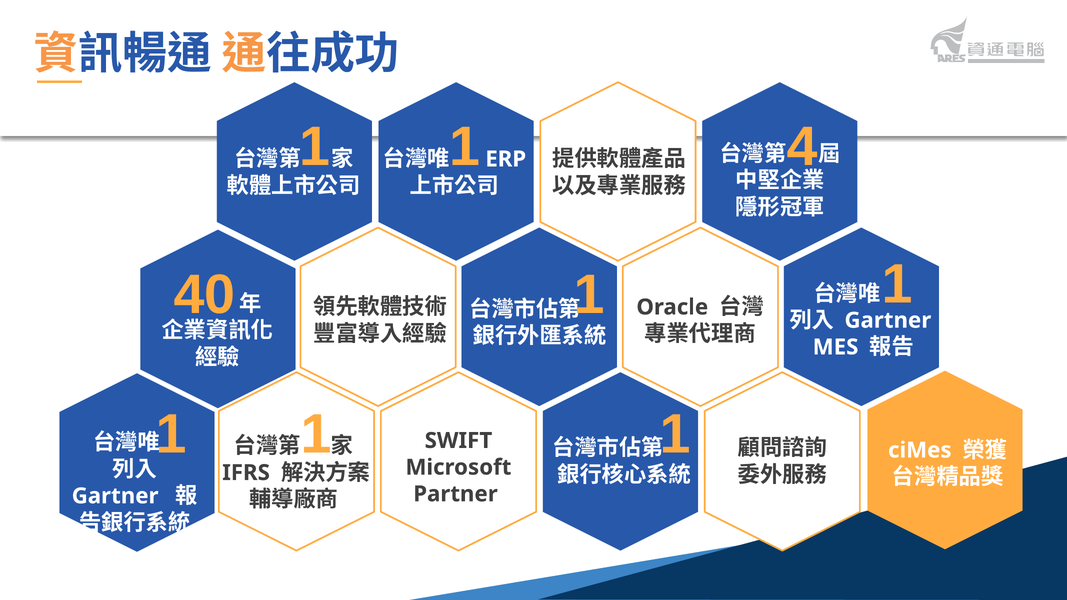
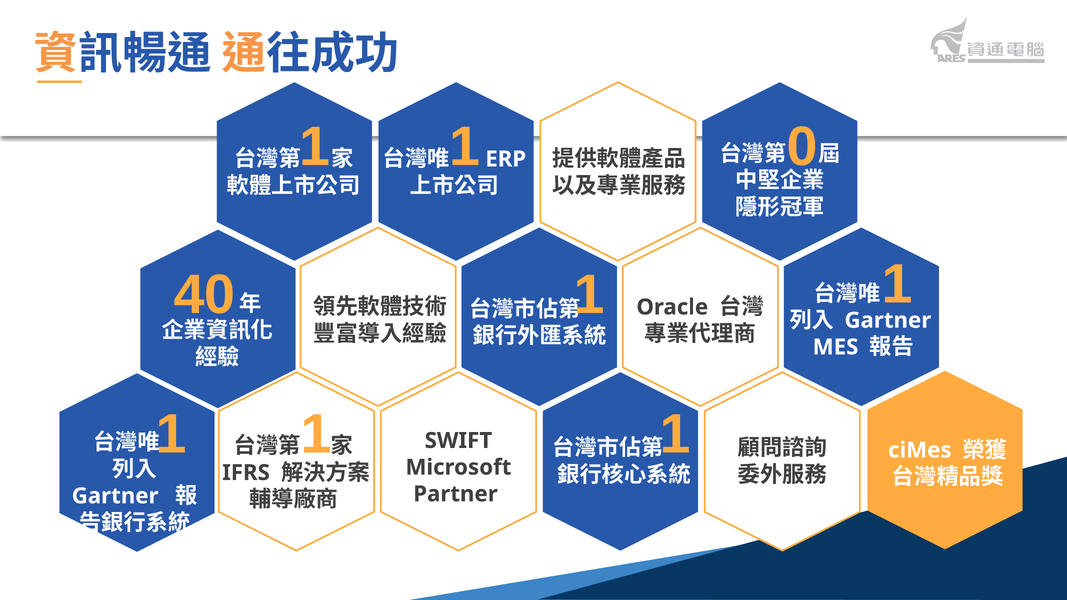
4: 4 -> 0
